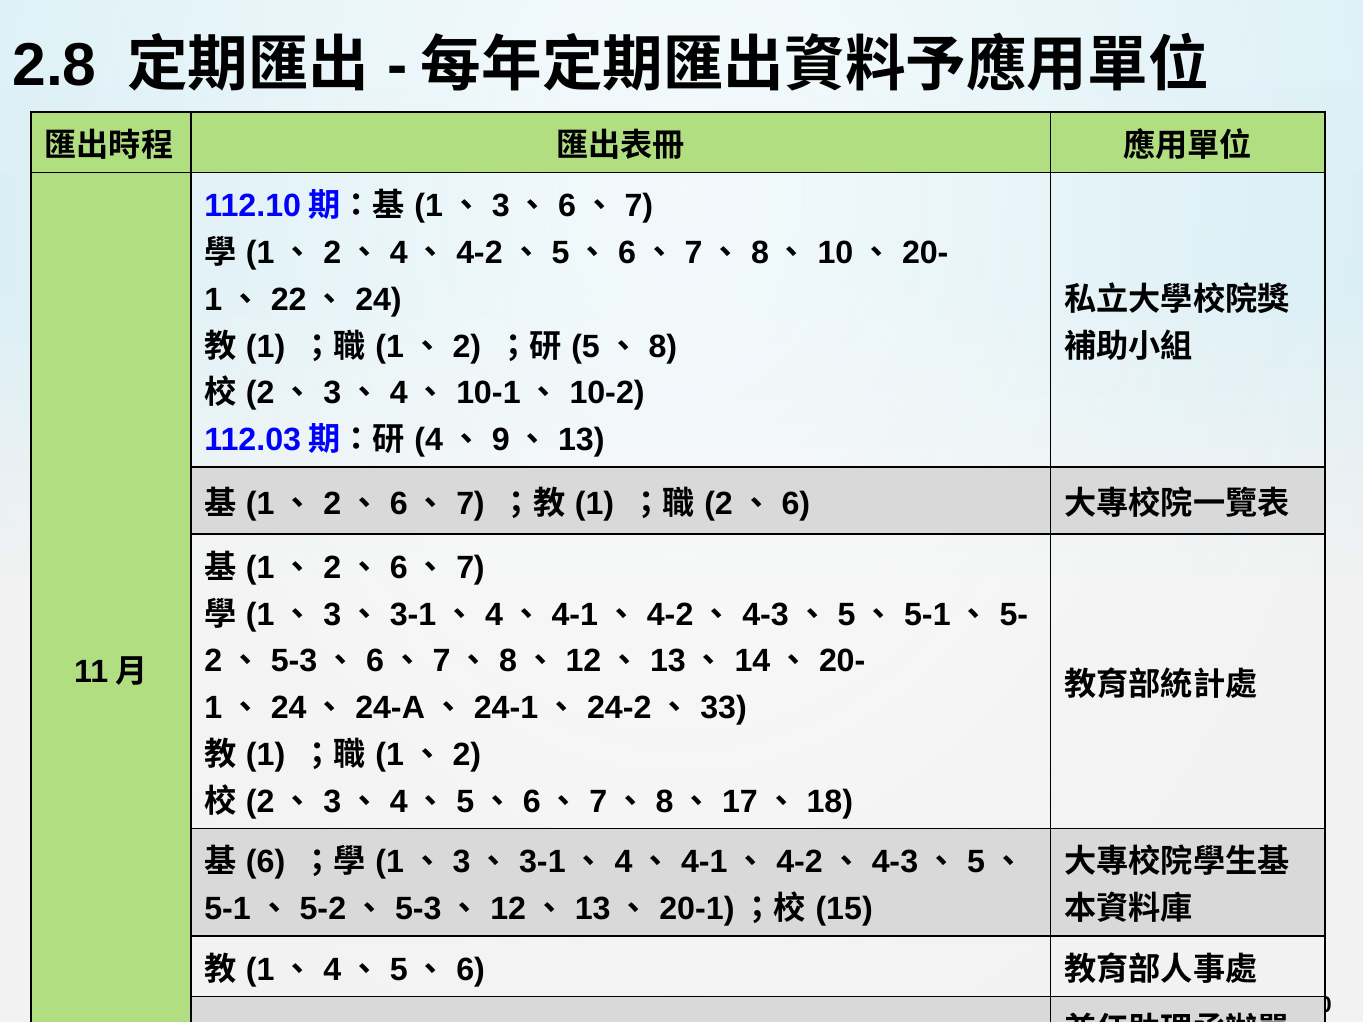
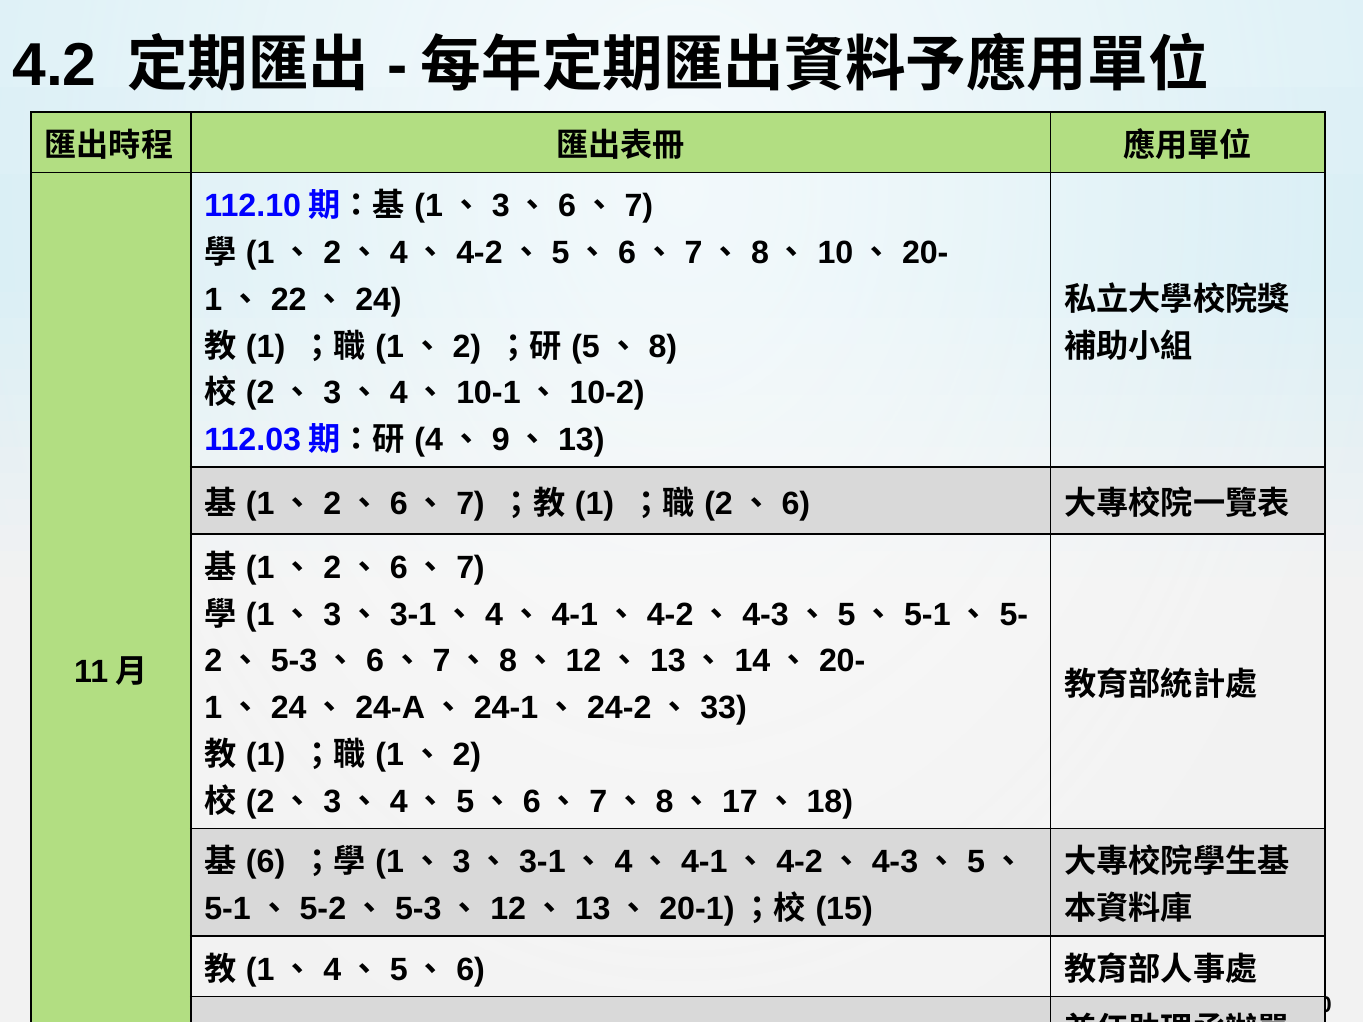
2.8: 2.8 -> 4.2
